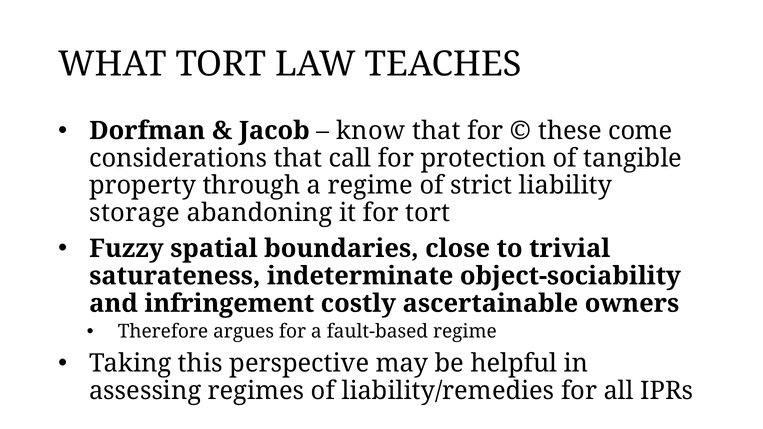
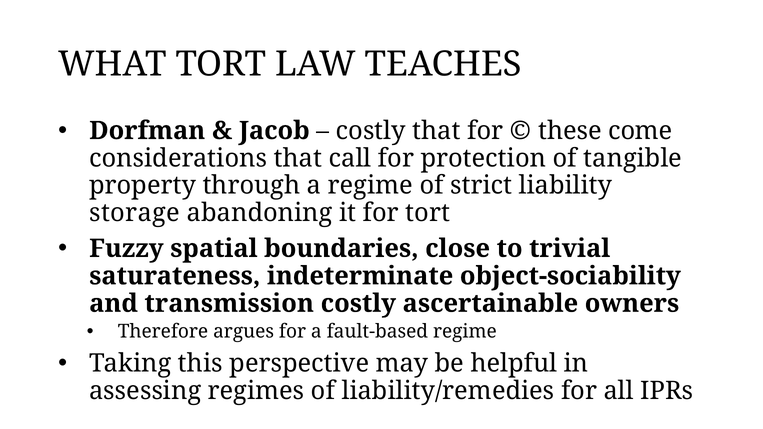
know at (371, 131): know -> costly
infringement: infringement -> transmission
